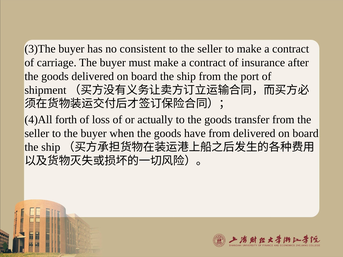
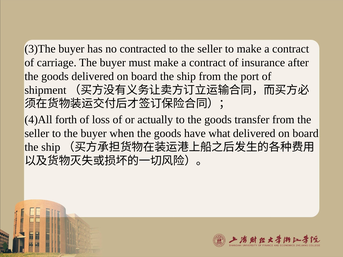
consistent: consistent -> contracted
have from: from -> what
